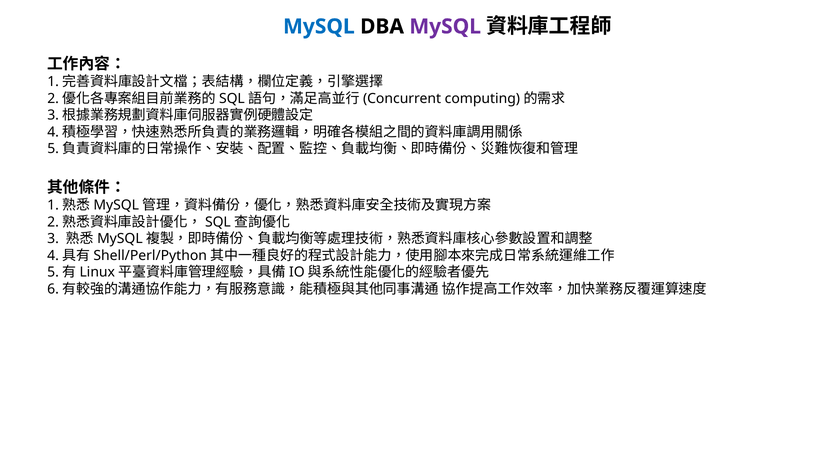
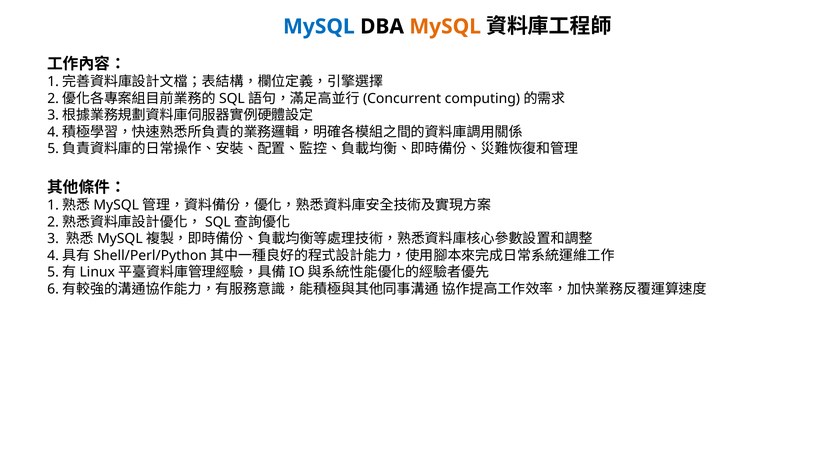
MySQL at (445, 26) colour: purple -> orange
